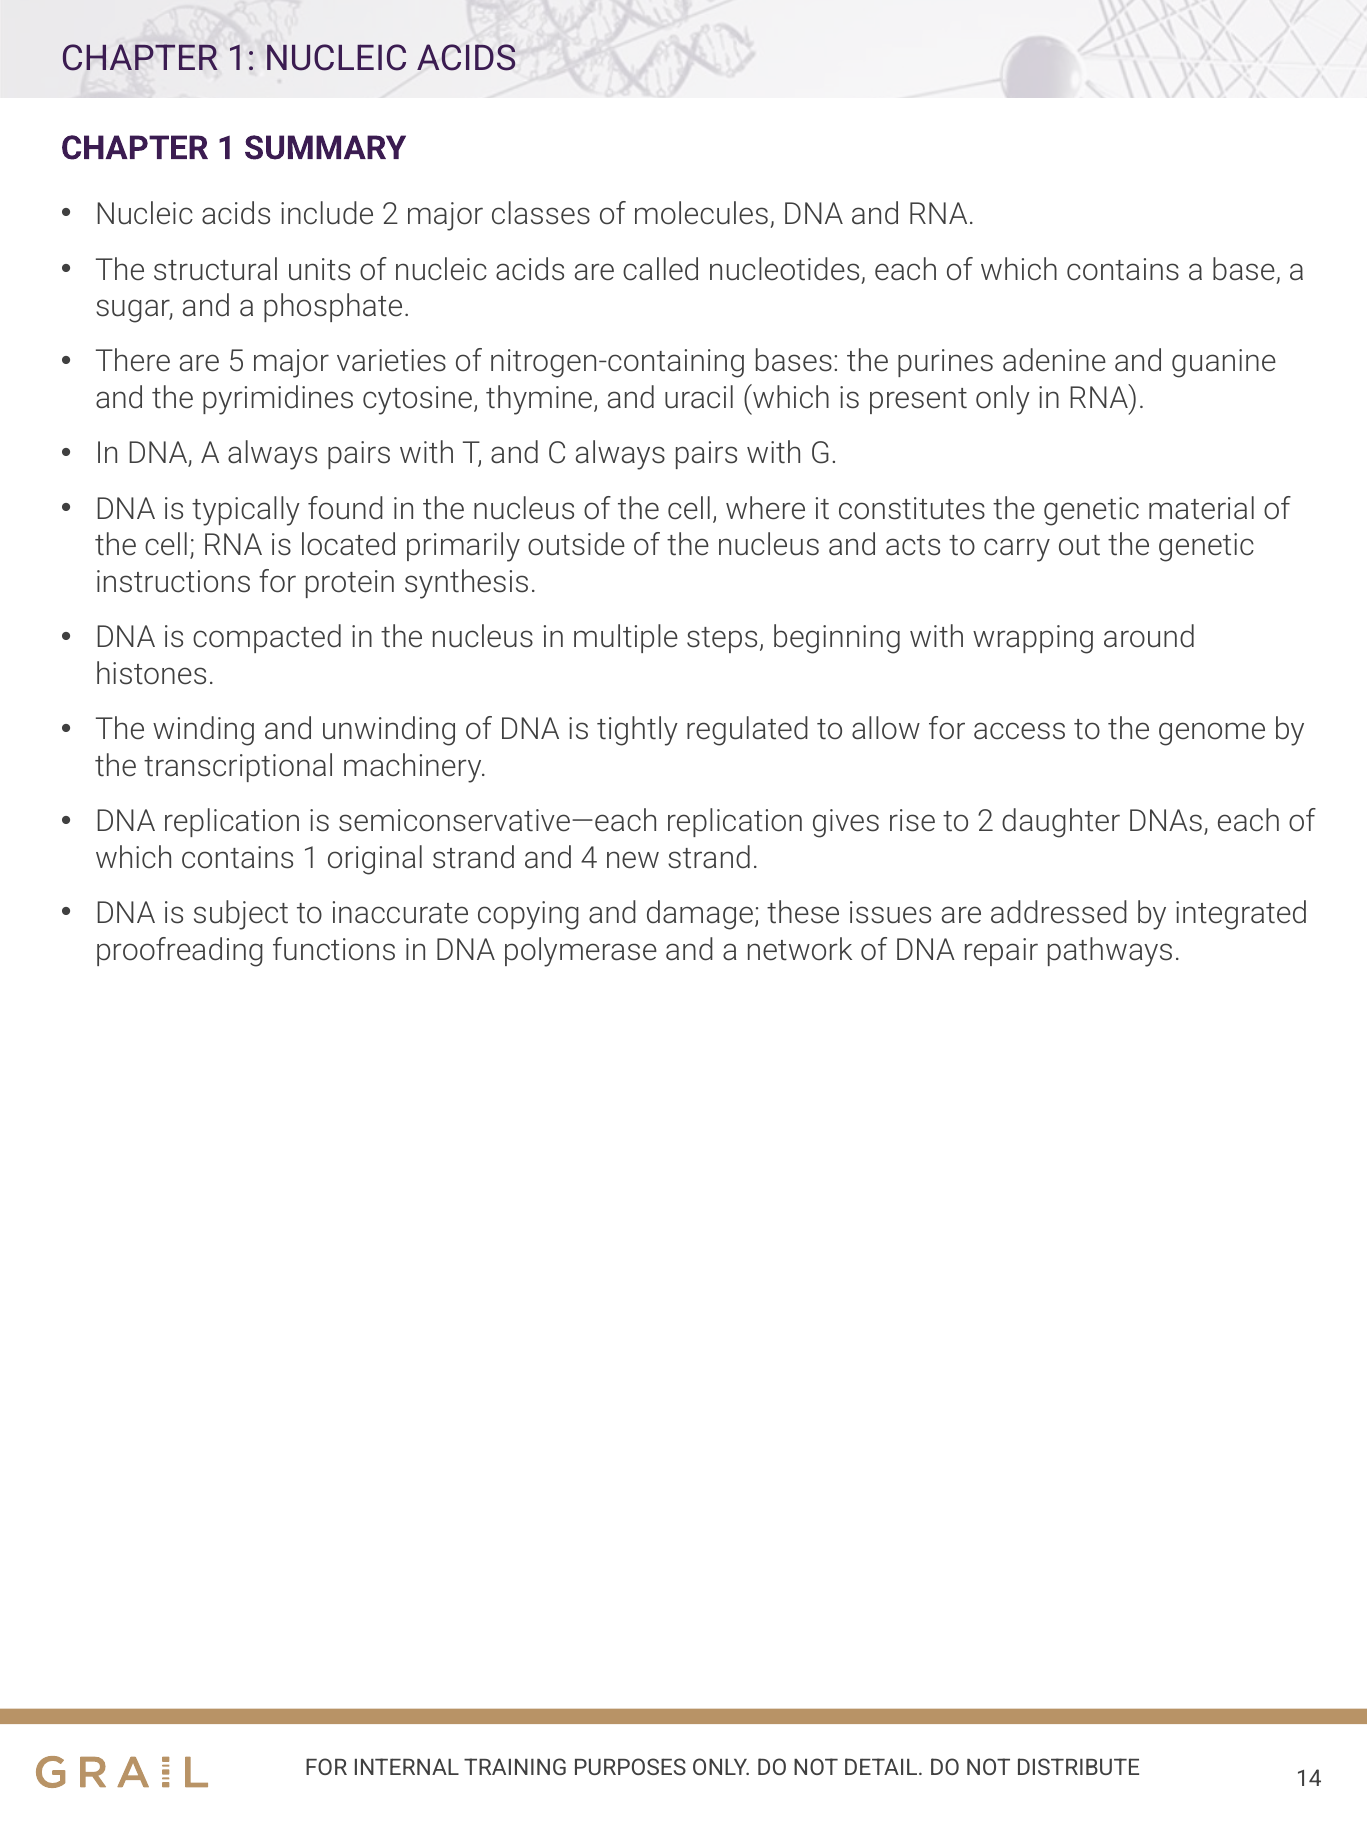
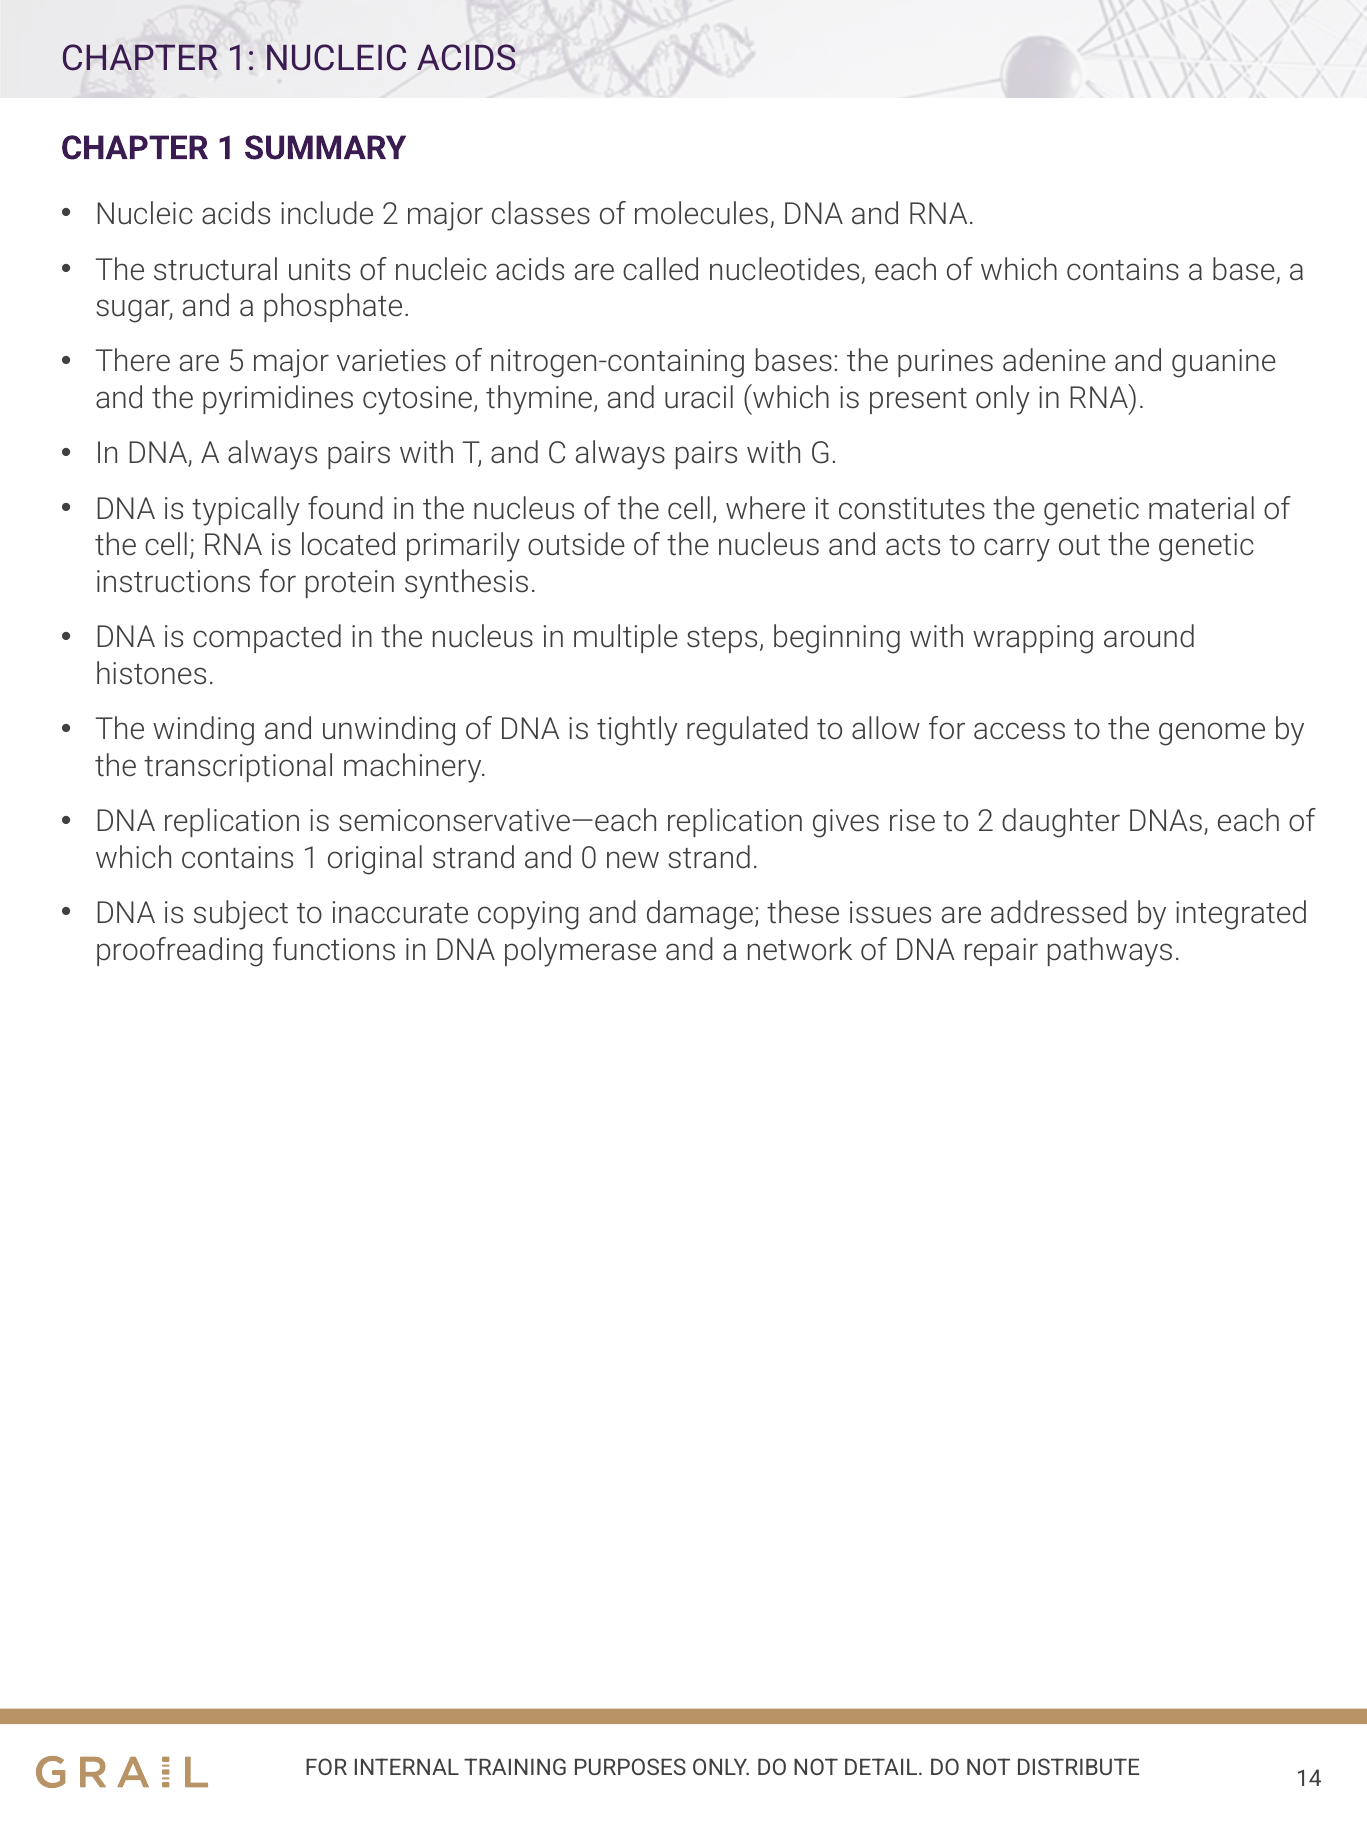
4: 4 -> 0
